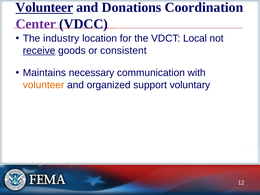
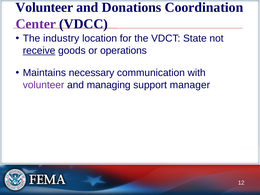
Volunteer at (44, 7) underline: present -> none
Local: Local -> State
consistent: consistent -> operations
volunteer at (44, 85) colour: orange -> purple
organized: organized -> managing
voluntary: voluntary -> manager
